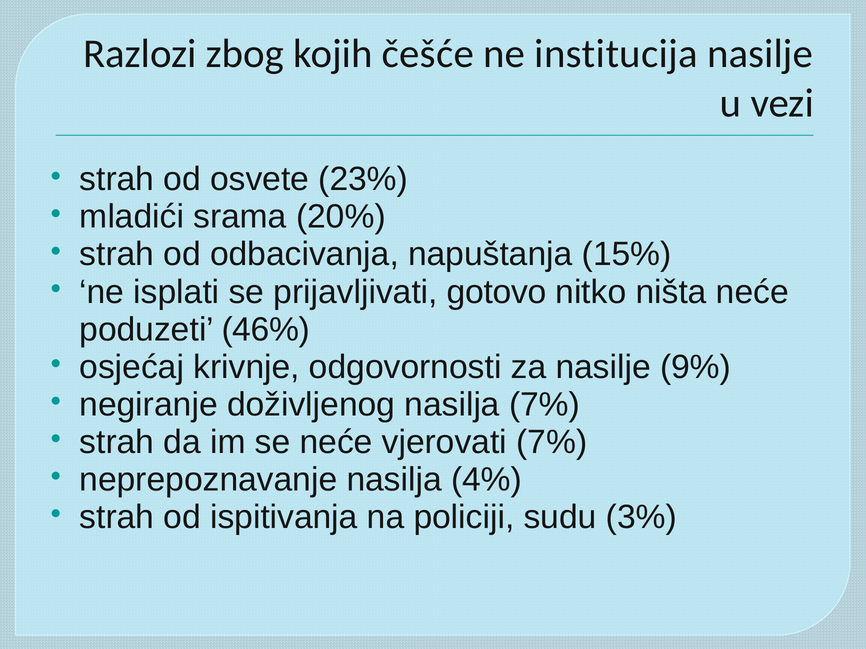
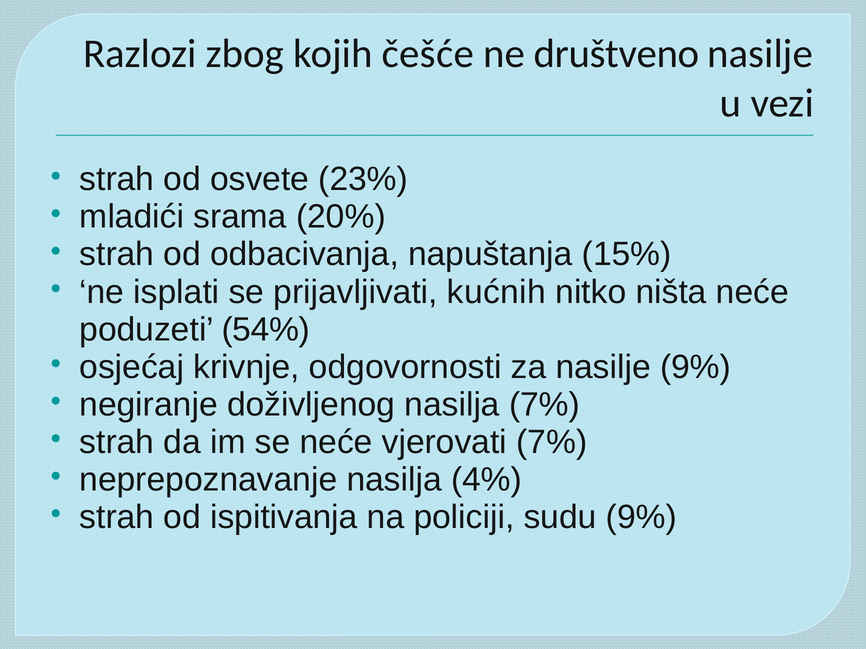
institucija: institucija -> društveno
gotovo: gotovo -> kućnih
46%: 46% -> 54%
sudu 3%: 3% -> 9%
